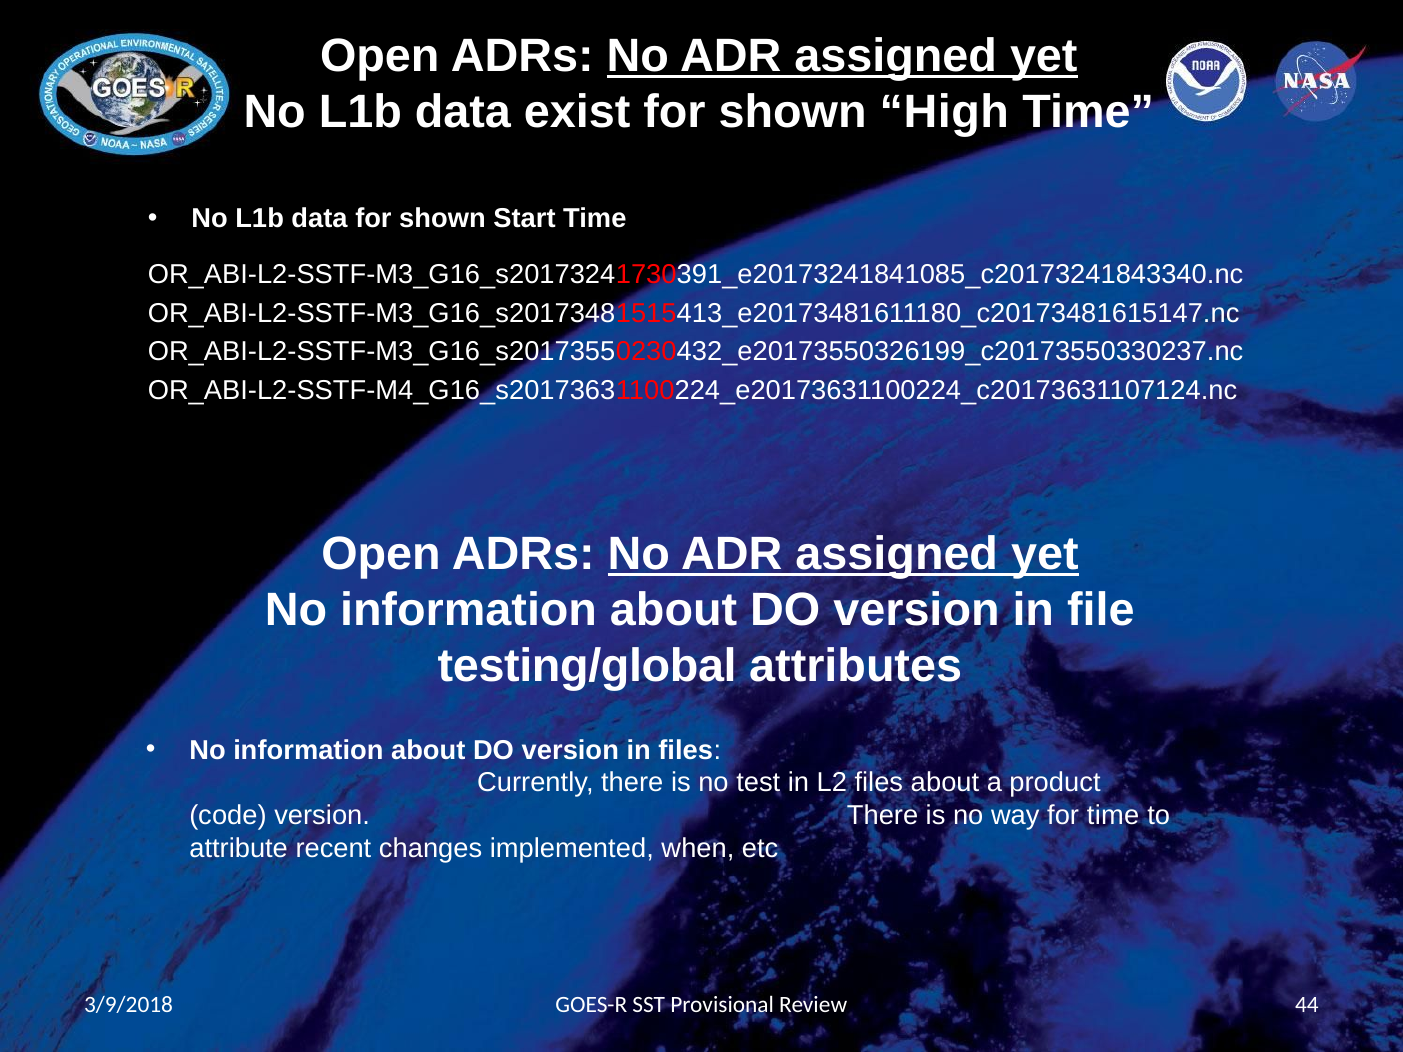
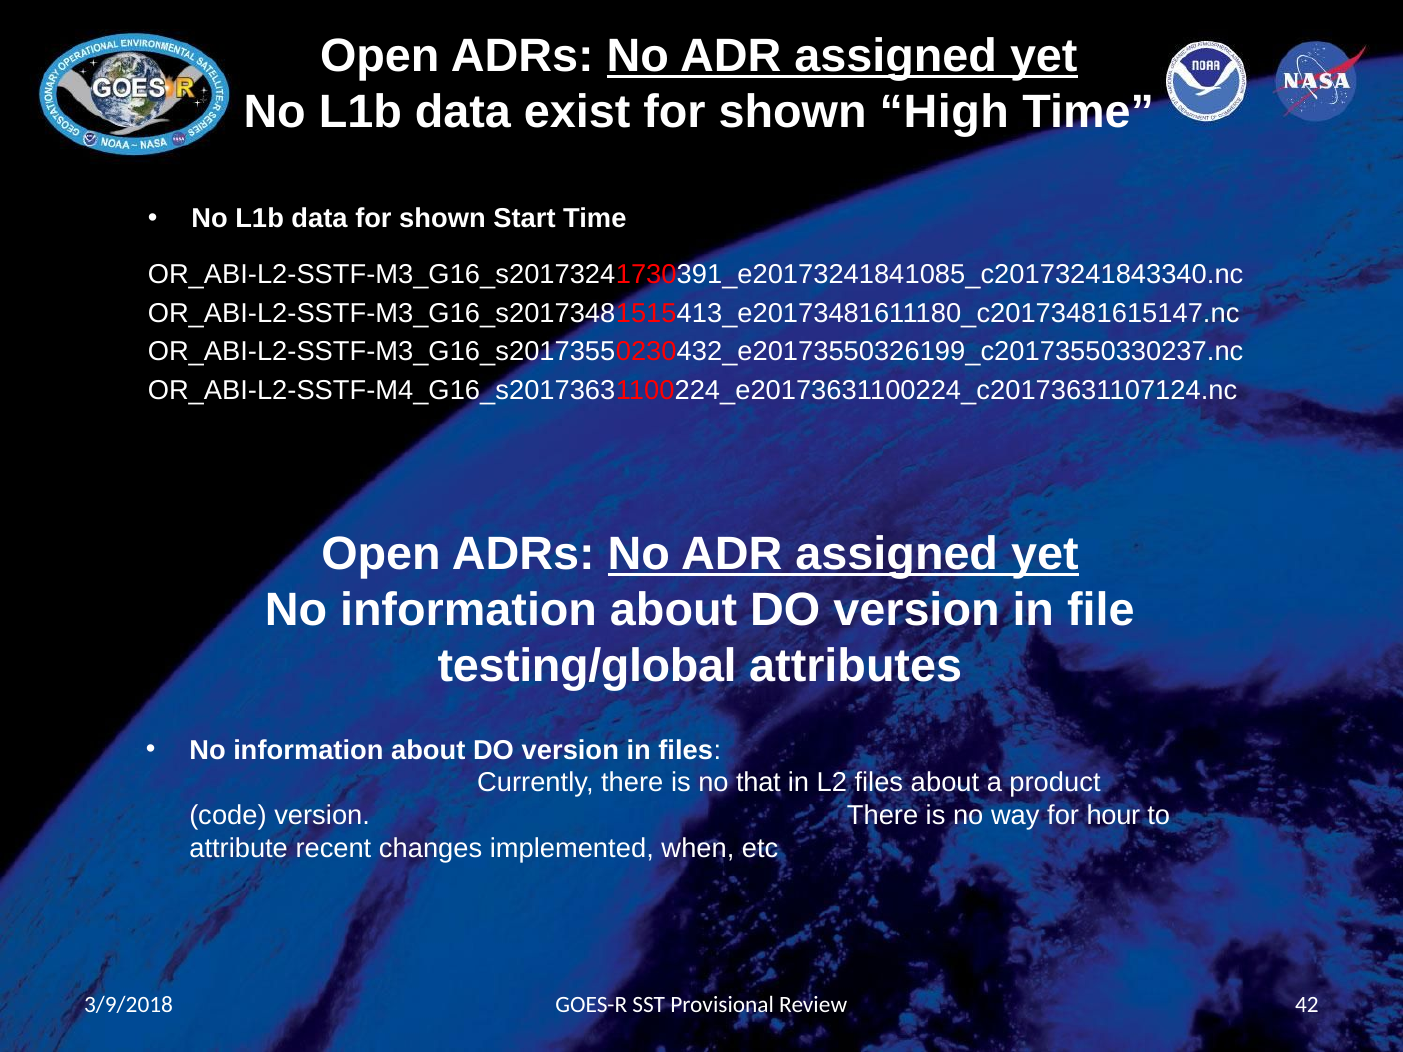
test: test -> that
for time: time -> hour
44: 44 -> 42
